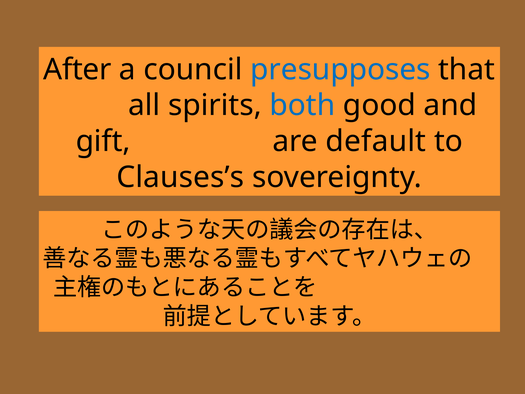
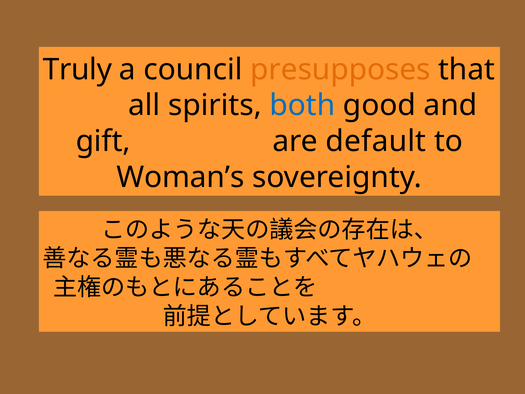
After: After -> Truly
presupposes colour: blue -> orange
Clauses’s: Clauses’s -> Woman’s
